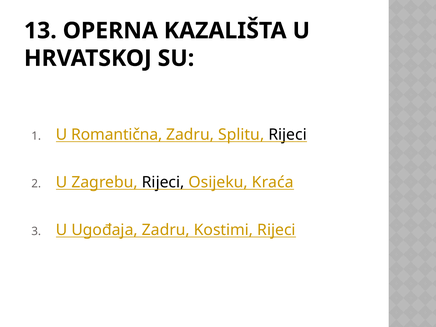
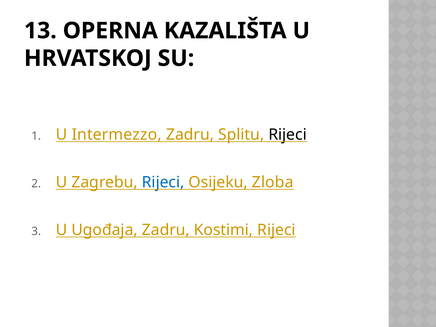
Romantična: Romantična -> Intermezzo
Rijeci at (163, 182) colour: black -> blue
Kraća: Kraća -> Zloba
